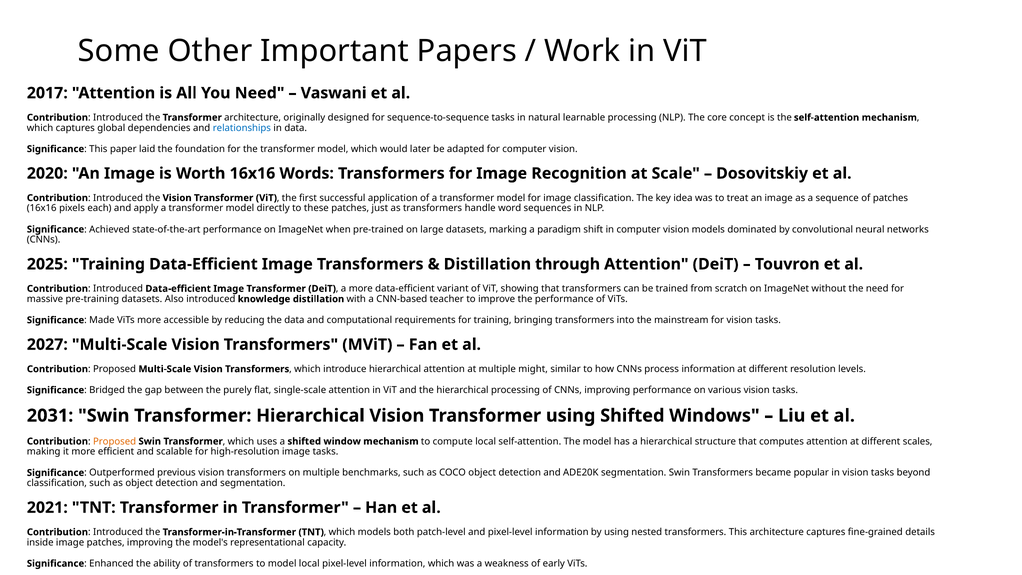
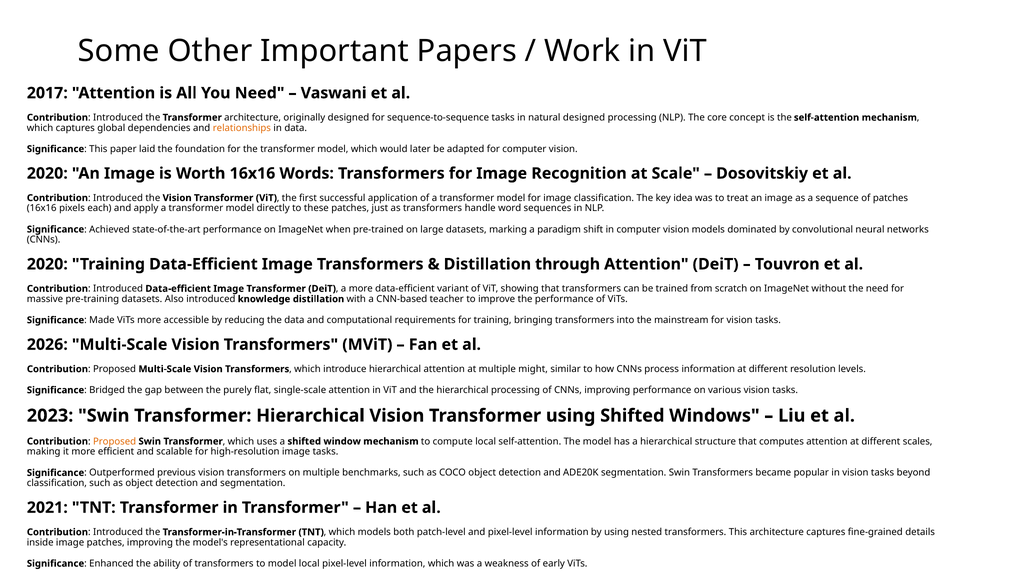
natural learnable: learnable -> designed
relationships colour: blue -> orange
2025 at (47, 264): 2025 -> 2020
2027: 2027 -> 2026
2031: 2031 -> 2023
